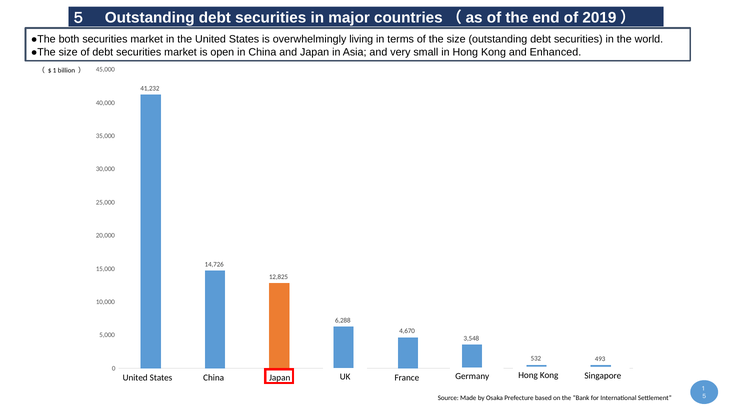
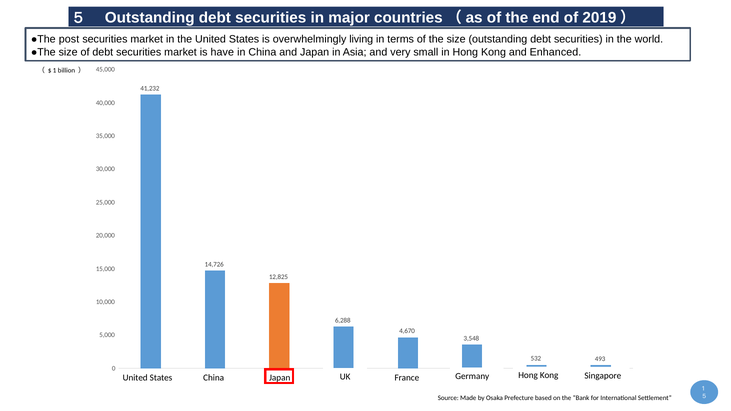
both: both -> post
open: open -> have
